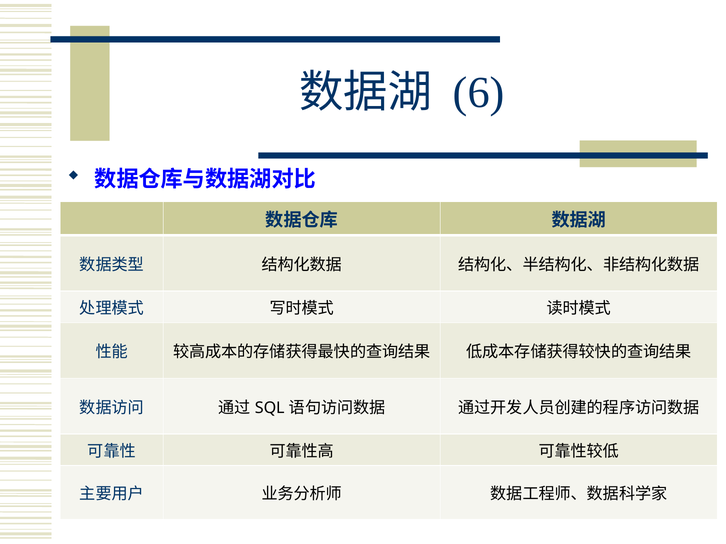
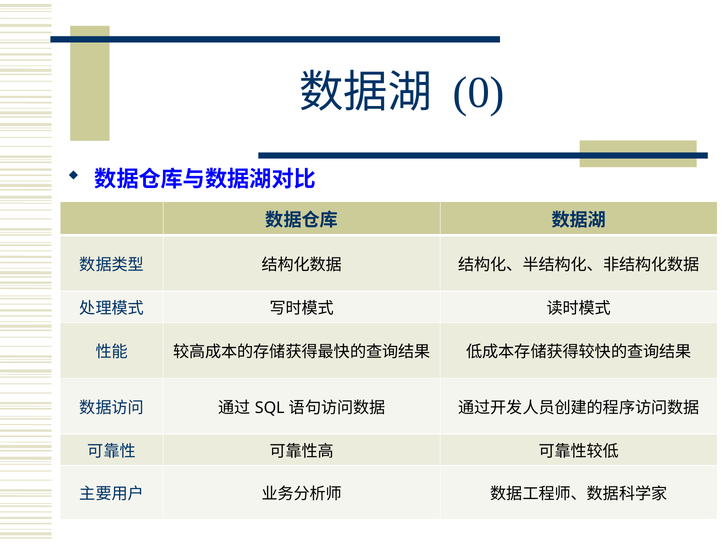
6: 6 -> 0
